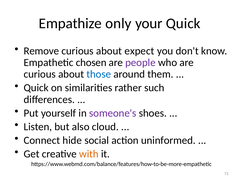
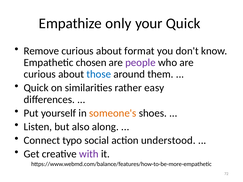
expect: expect -> format
such: such -> easy
someone's colour: purple -> orange
cloud: cloud -> along
hide: hide -> typo
uninformed: uninformed -> understood
with colour: orange -> purple
